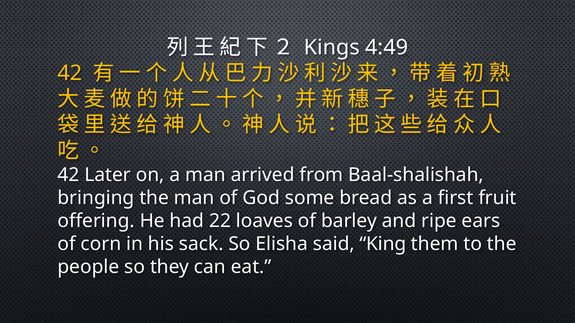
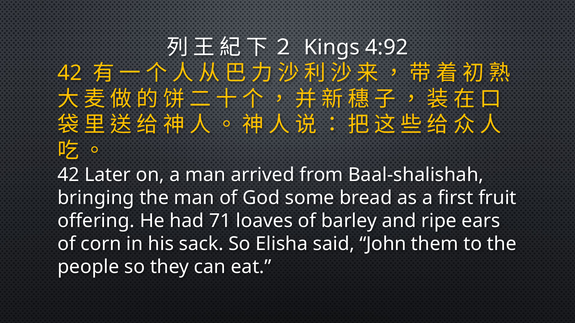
4:49: 4:49 -> 4:92
22: 22 -> 71
King: King -> John
